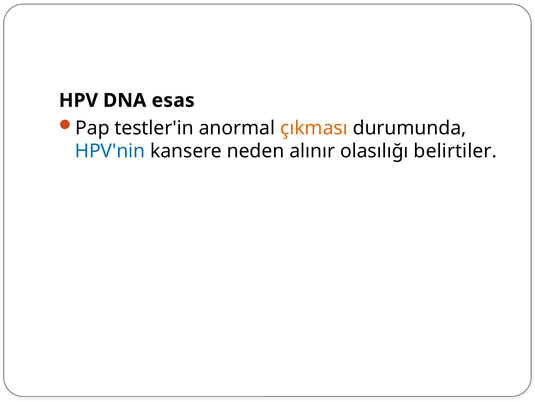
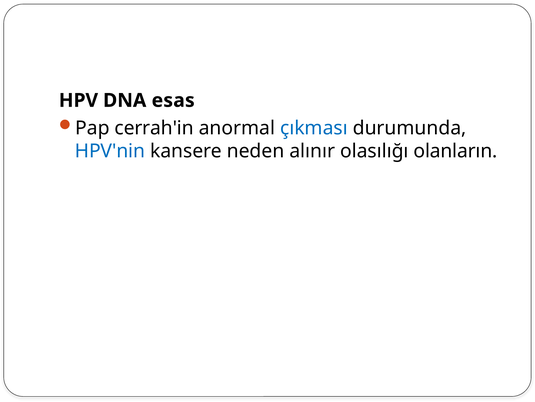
testler'in: testler'in -> cerrah'in
çıkması colour: orange -> blue
belirtiler: belirtiler -> olanların
